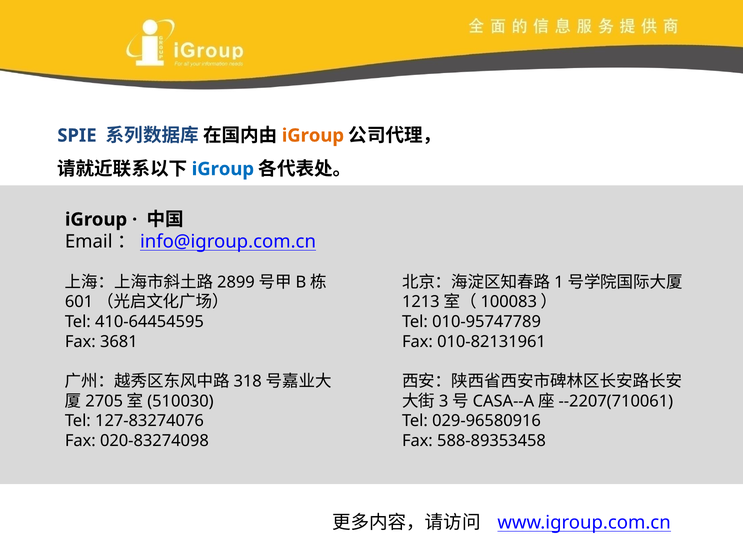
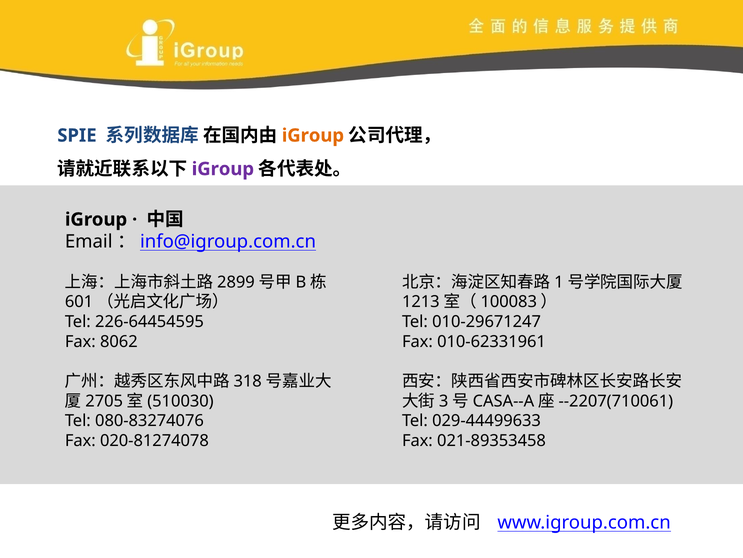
iGroup at (223, 169) colour: blue -> purple
410-64454595: 410-64454595 -> 226-64454595
010-95747789: 010-95747789 -> 010-29671247
3681: 3681 -> 8062
010-82131961: 010-82131961 -> 010-62331961
127-83274076: 127-83274076 -> 080-83274076
029-96580916: 029-96580916 -> 029-44499633
020-83274098: 020-83274098 -> 020-81274078
588-89353458: 588-89353458 -> 021-89353458
